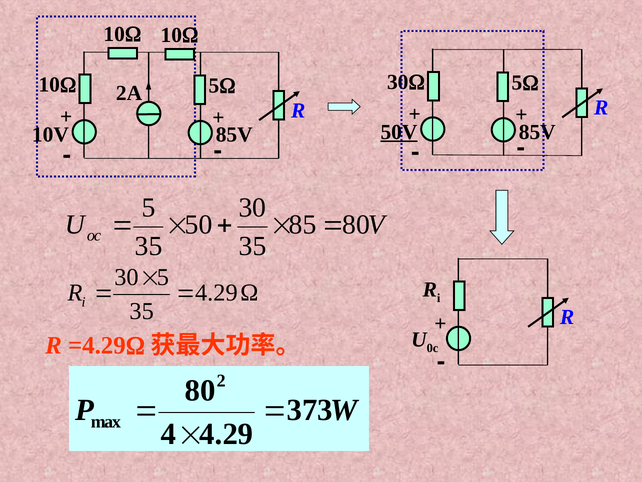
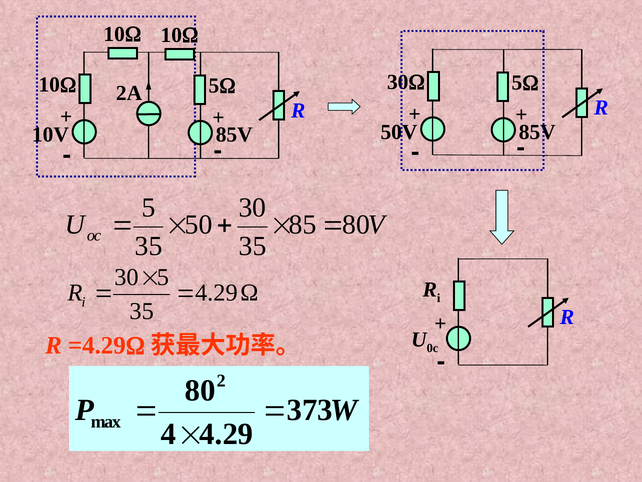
50V underline: present -> none
